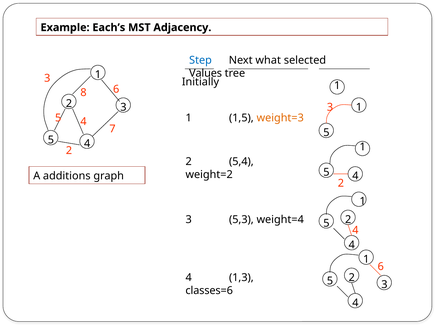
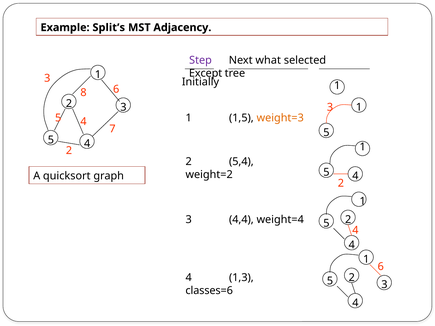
Each’s: Each’s -> Split’s
Step colour: blue -> purple
Values: Values -> Except
additions: additions -> quicksort
5,3: 5,3 -> 4,4
